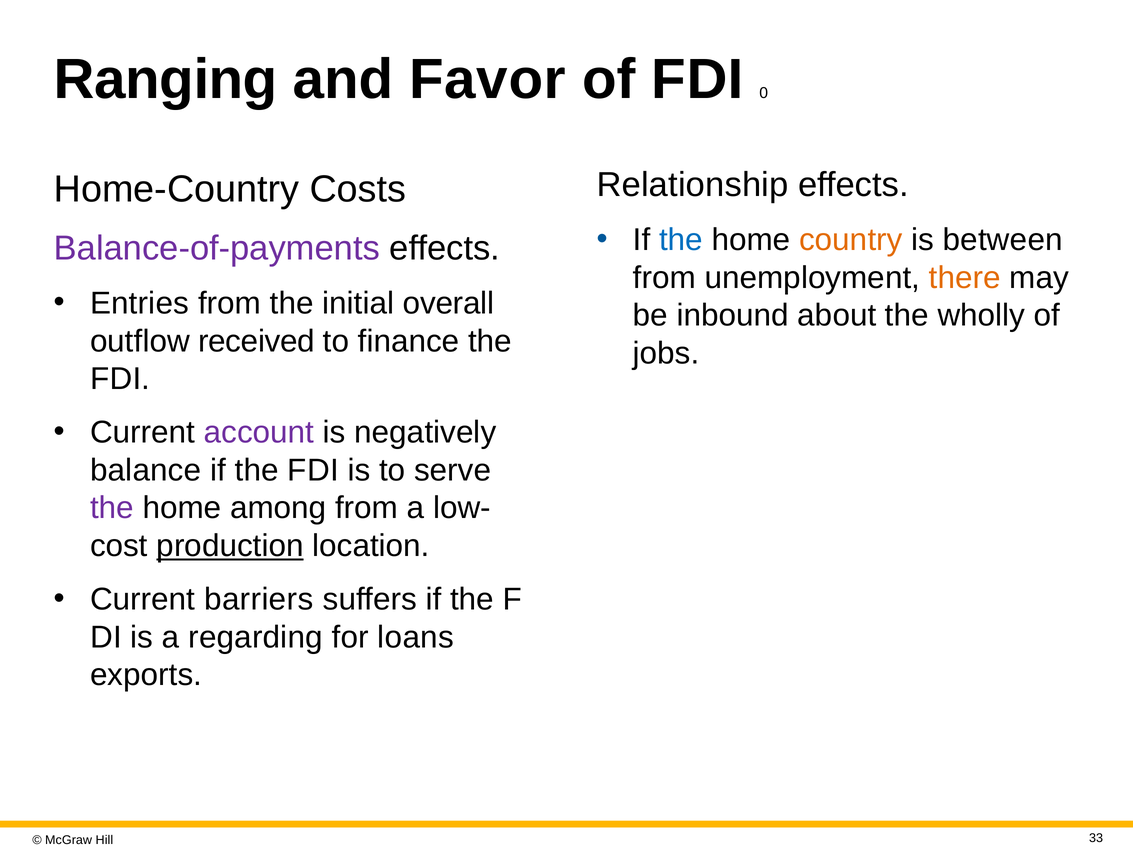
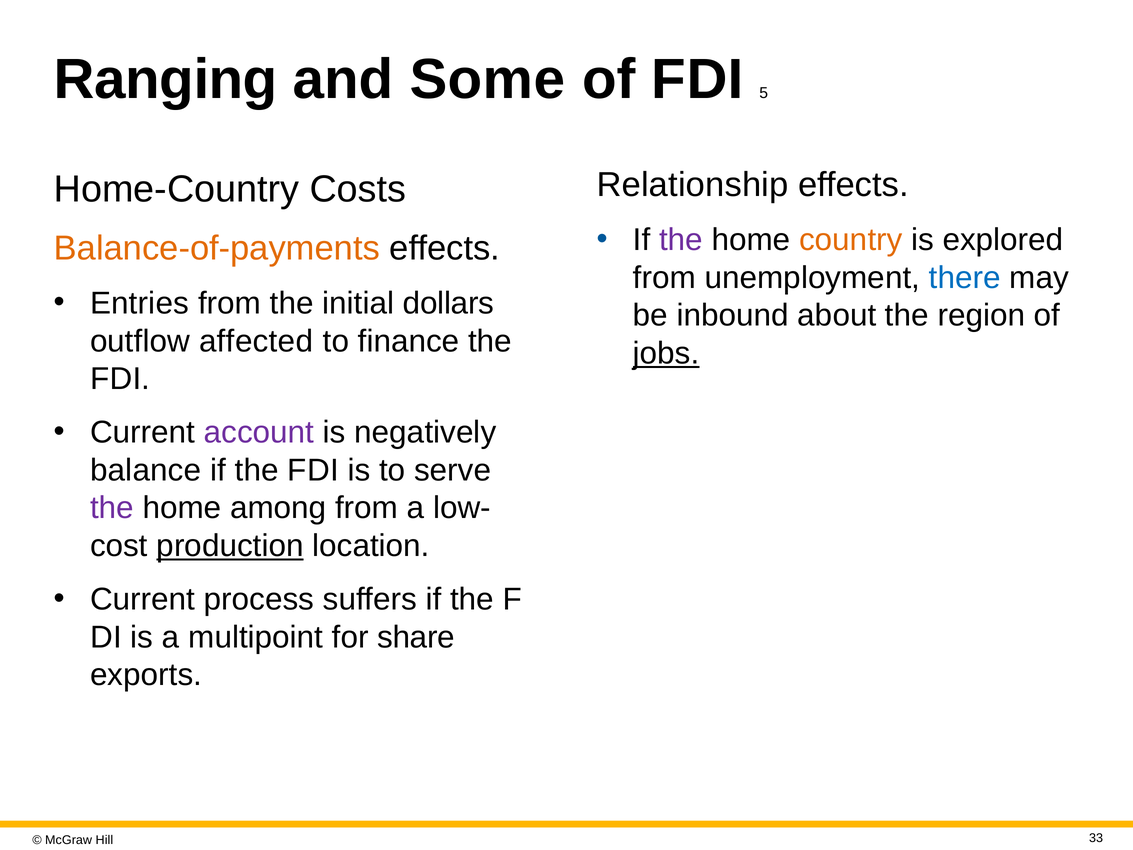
Favor: Favor -> Some
0: 0 -> 5
the at (681, 240) colour: blue -> purple
between: between -> explored
Balance-of-payments colour: purple -> orange
there colour: orange -> blue
overall: overall -> dollars
wholly: wholly -> region
received: received -> affected
jobs underline: none -> present
barriers: barriers -> process
regarding: regarding -> multipoint
loans: loans -> share
